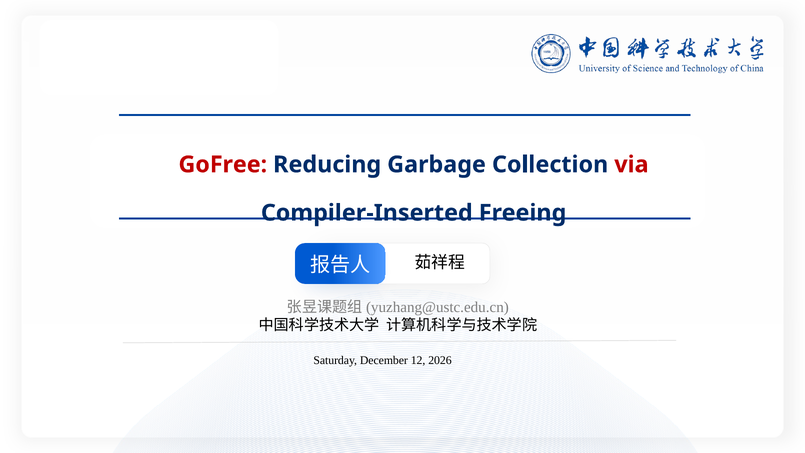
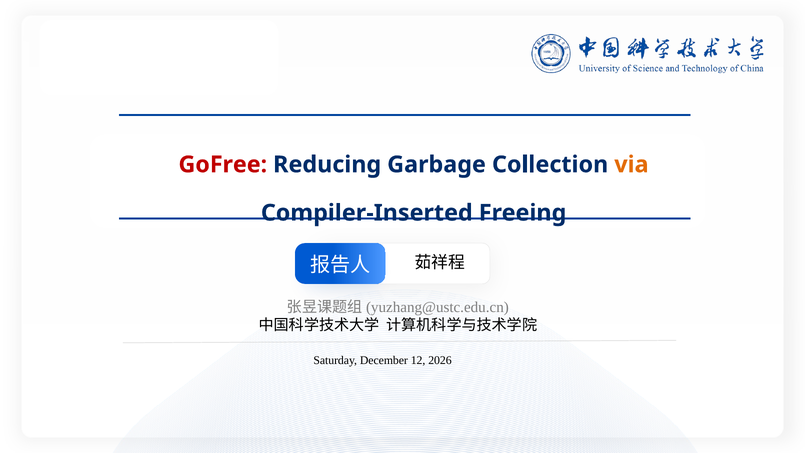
via colour: red -> orange
